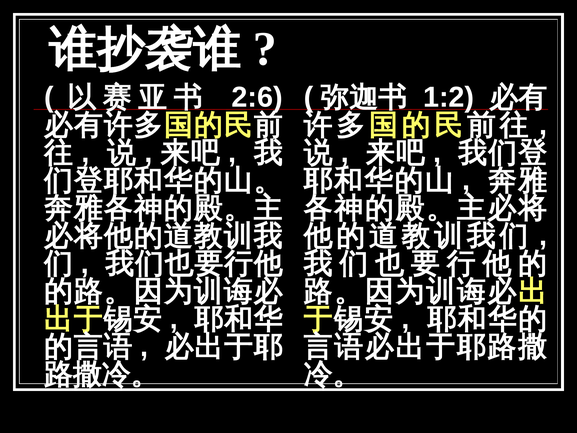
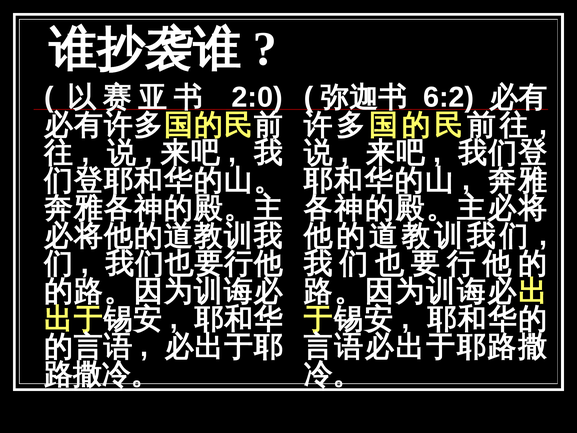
2:6: 2:6 -> 2:0
1:2: 1:2 -> 6:2
